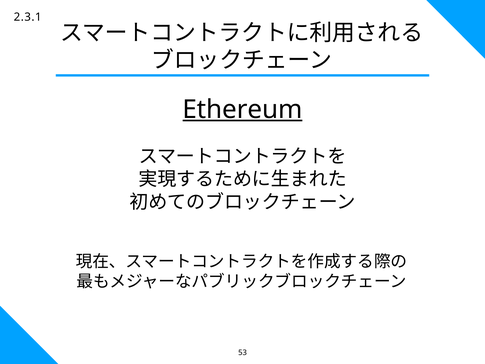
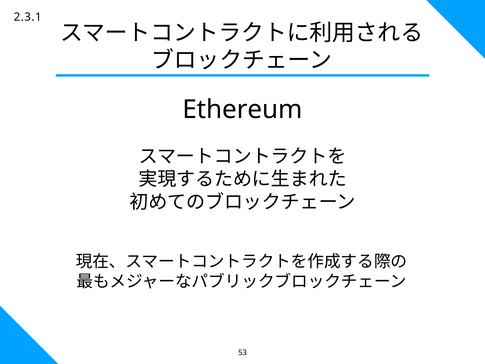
Ethereum underline: present -> none
